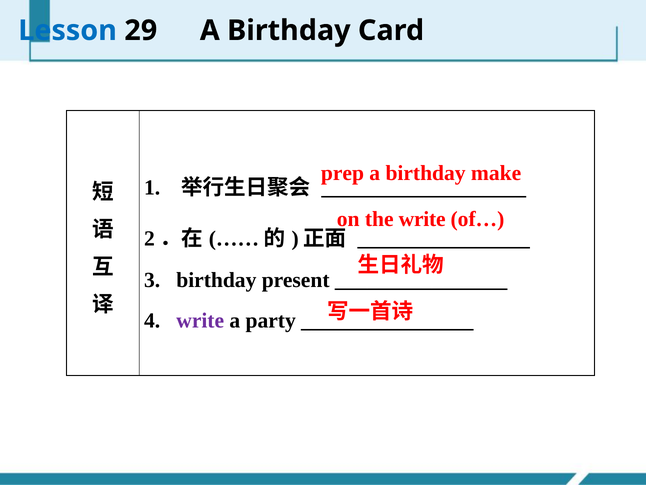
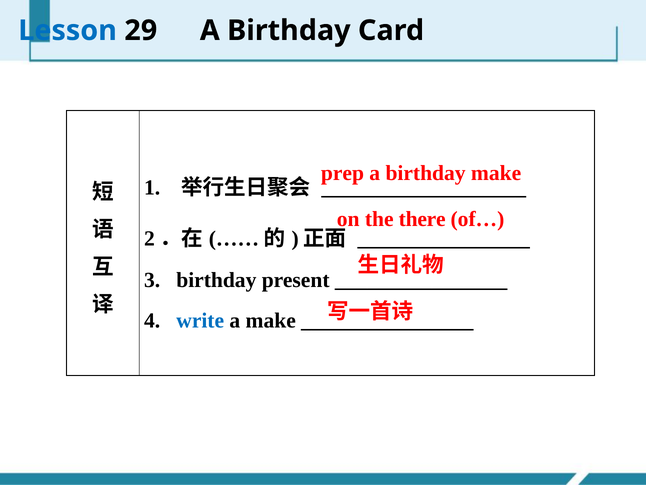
the write: write -> there
write at (200, 320) colour: purple -> blue
a party: party -> make
